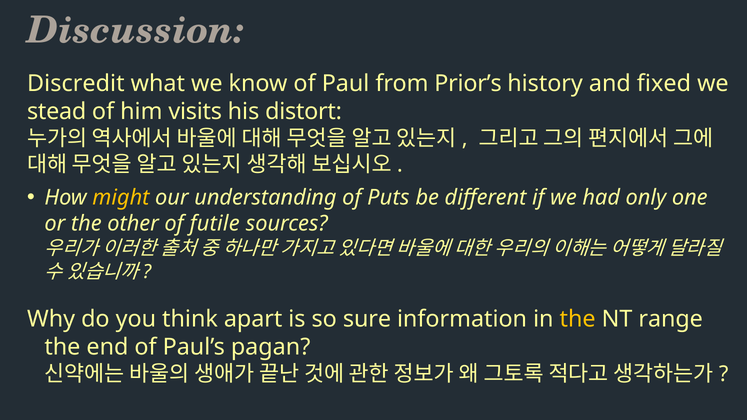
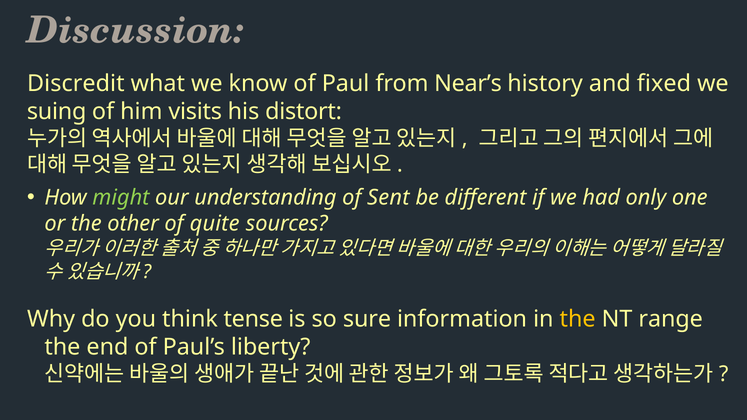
Prior’s: Prior’s -> Near’s
stead: stead -> suing
might colour: yellow -> light green
Puts: Puts -> Sent
futile: futile -> quite
apart: apart -> tense
pagan: pagan -> liberty
